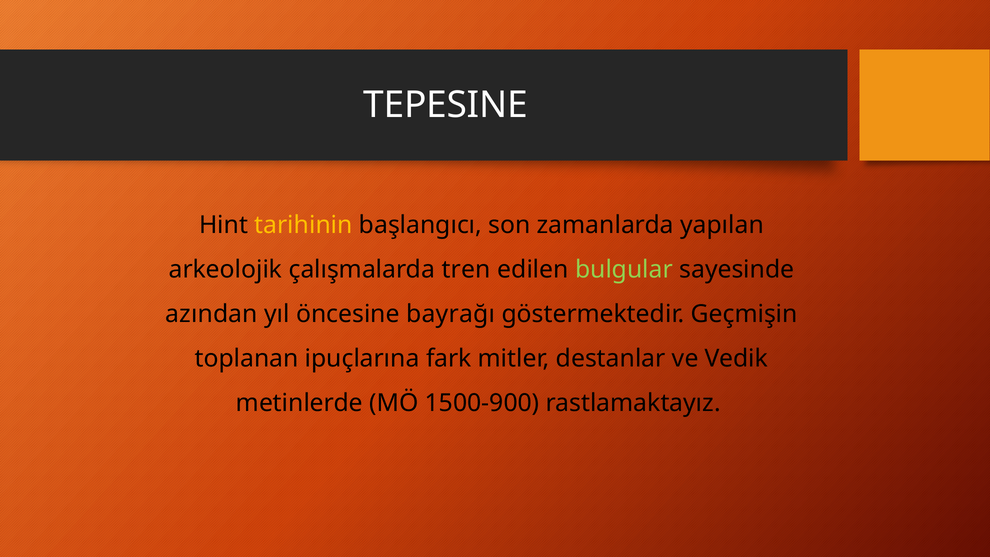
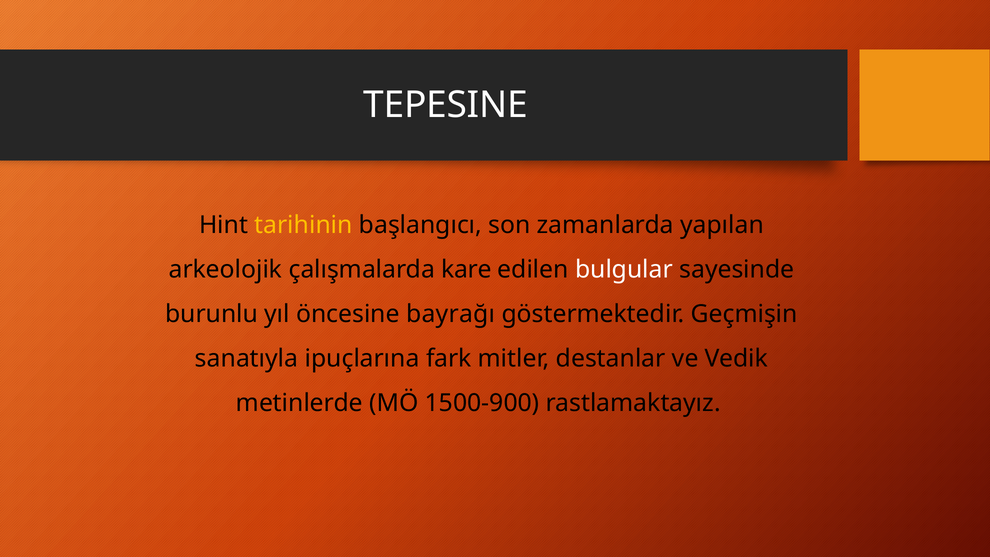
tren: tren -> kare
bulgular colour: light green -> white
azından: azından -> burunlu
toplanan: toplanan -> sanatıyla
